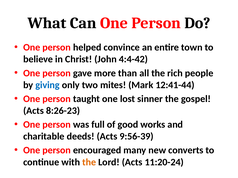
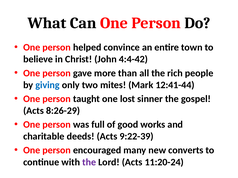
8:26-23: 8:26-23 -> 8:26-29
9:56-39: 9:56-39 -> 9:22-39
the at (89, 163) colour: orange -> purple
